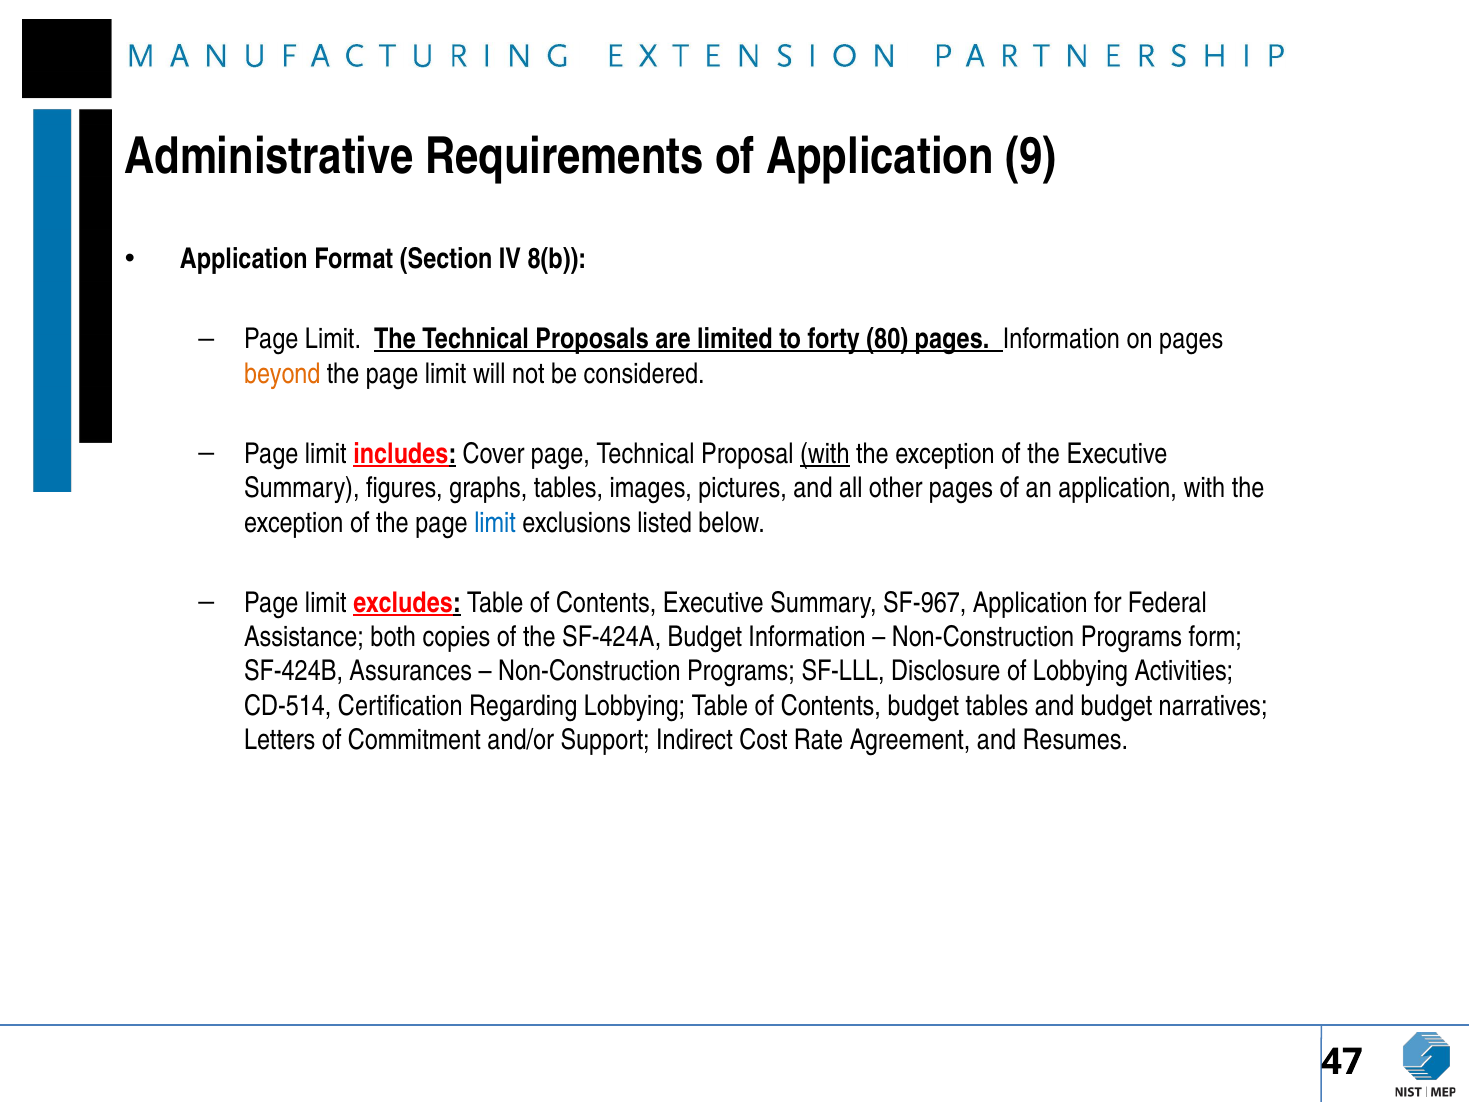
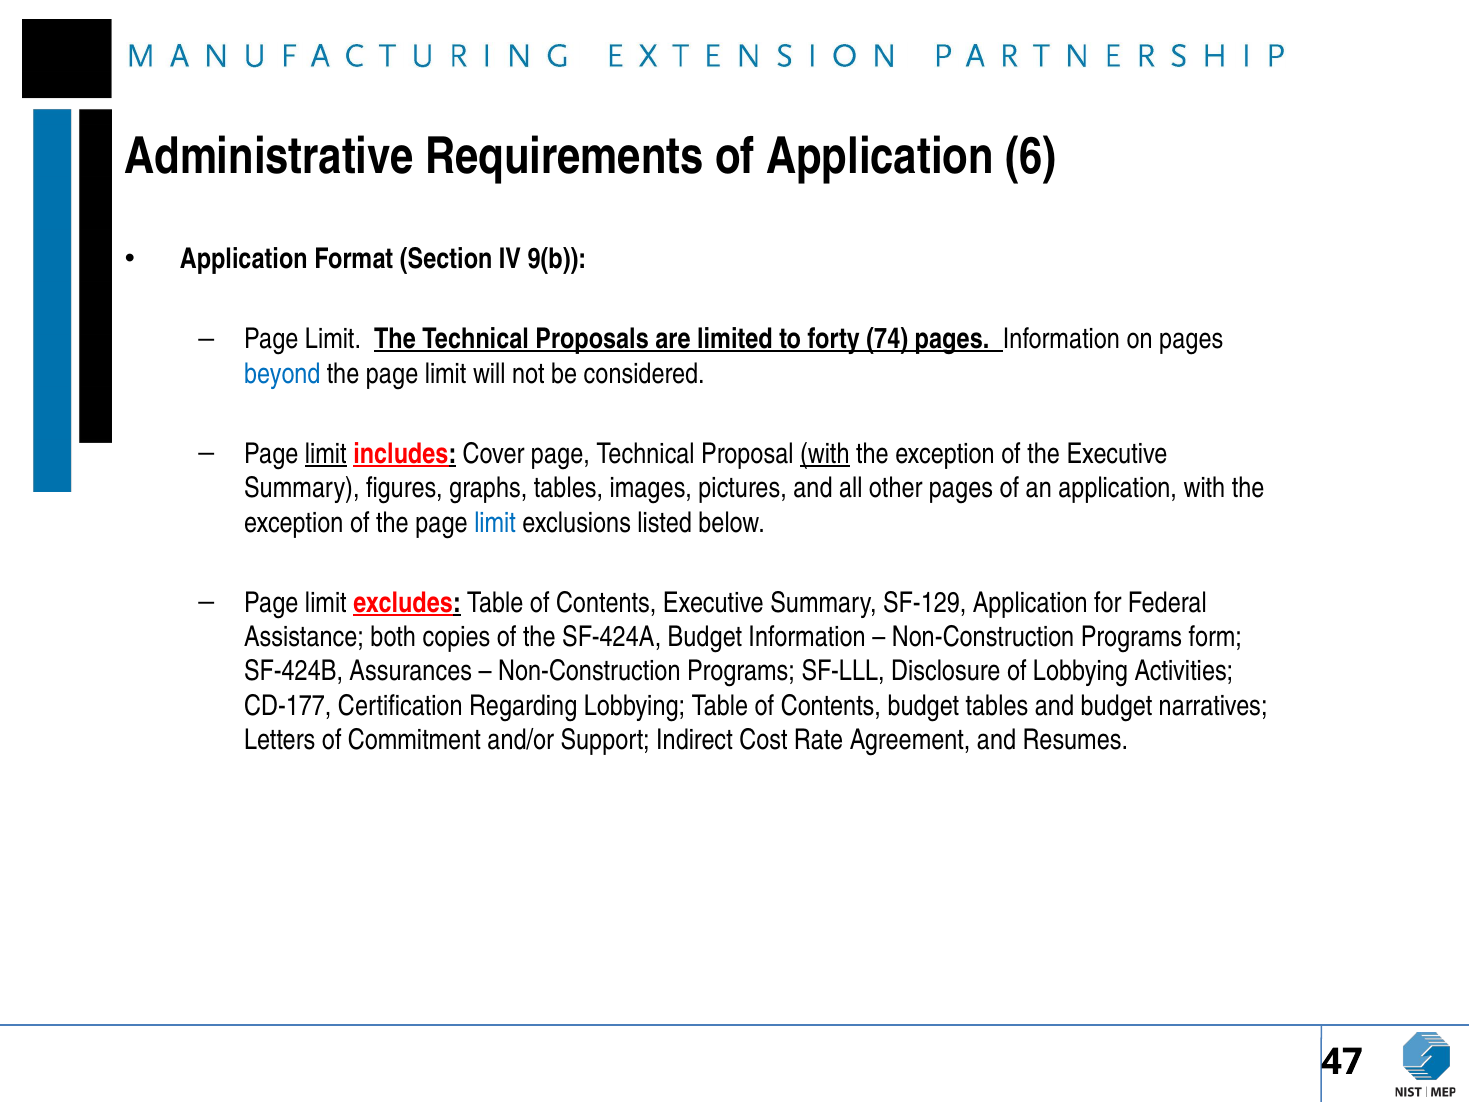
9: 9 -> 6
8(b: 8(b -> 9(b
80: 80 -> 74
beyond colour: orange -> blue
limit at (326, 454) underline: none -> present
SF-967: SF-967 -> SF-129
CD-514: CD-514 -> CD-177
